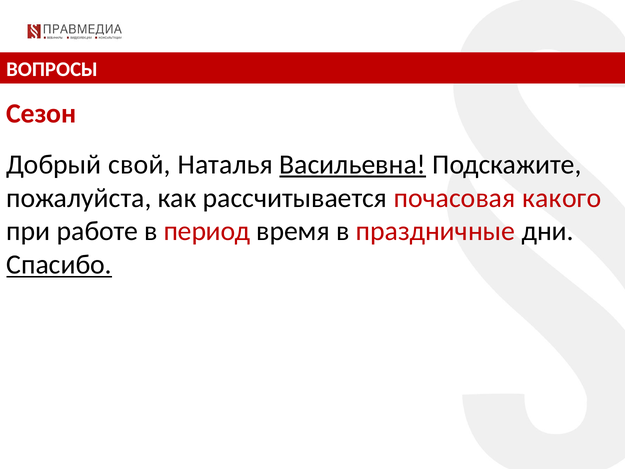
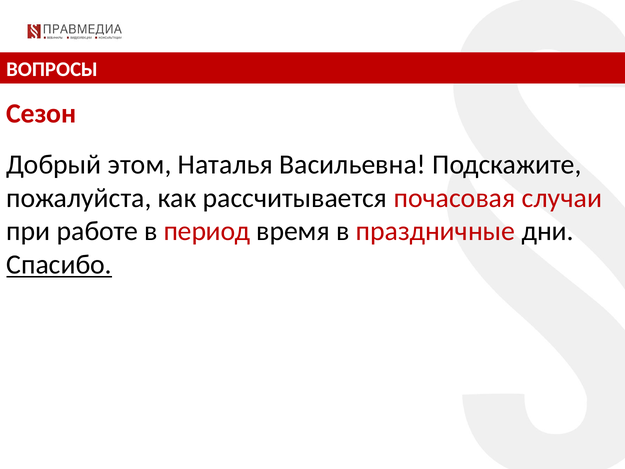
свой: свой -> этом
Васильевна underline: present -> none
какого: какого -> случаи
